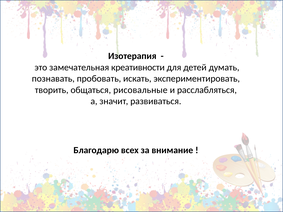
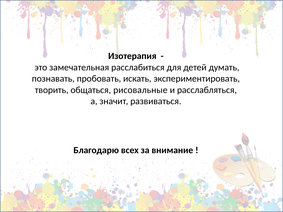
креативности: креативности -> расслабиться
